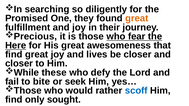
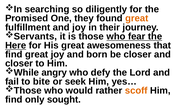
Precious: Precious -> Servants
lives: lives -> born
these: these -> angry
scoff colour: blue -> orange
